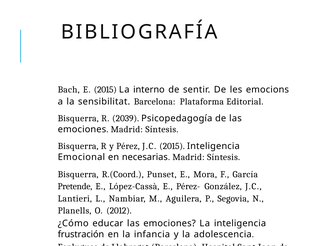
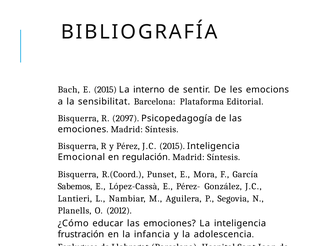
2039: 2039 -> 2097
necesarias: necesarias -> regulación
Pretende: Pretende -> Sabemos
